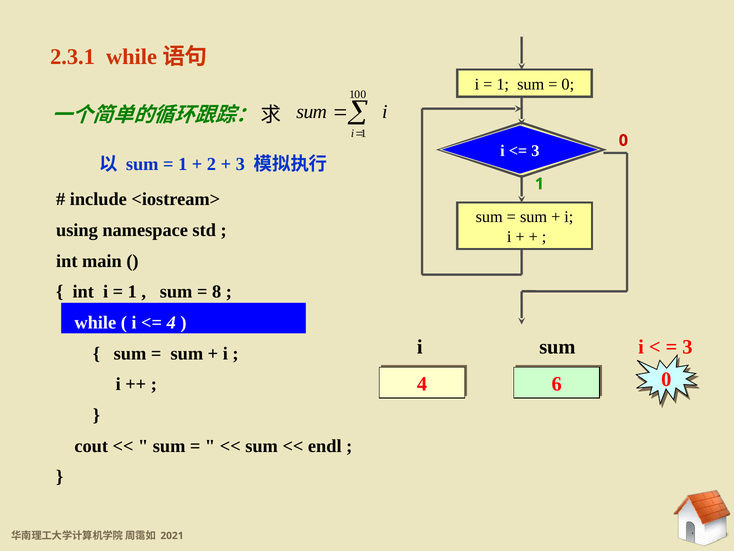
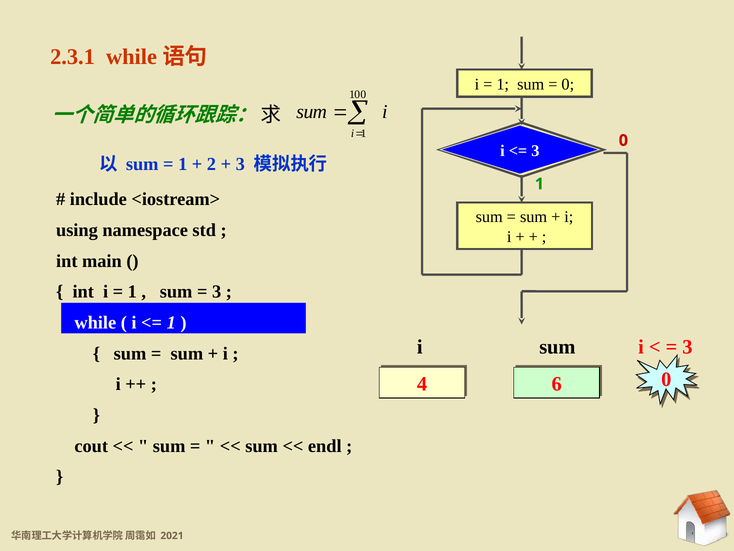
8 at (217, 292): 8 -> 3
4 at (171, 322): 4 -> 1
